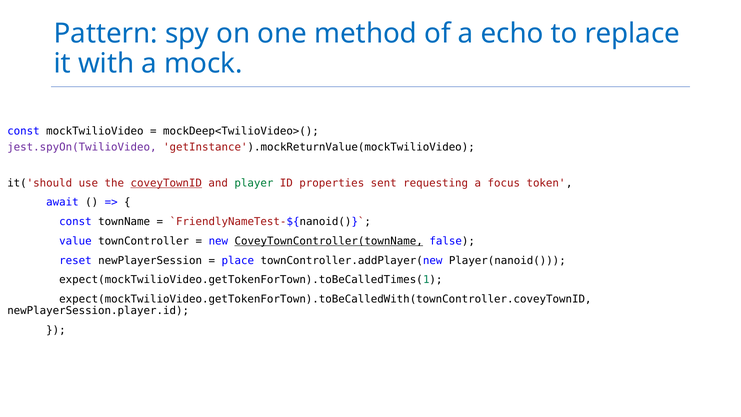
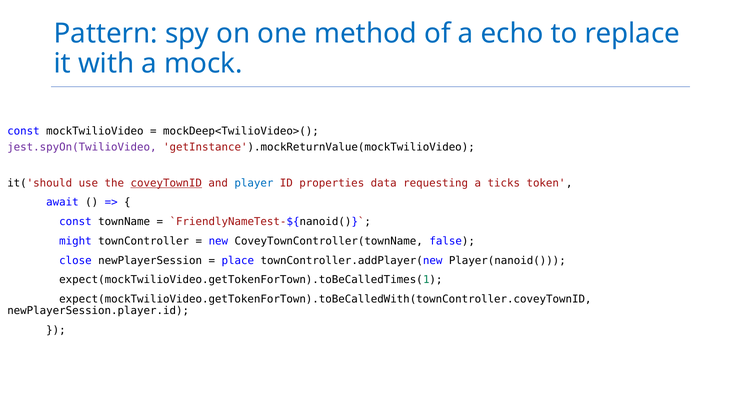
player colour: green -> blue
sent: sent -> data
focus: focus -> ticks
value: value -> might
CoveyTownController(townName underline: present -> none
reset: reset -> close
